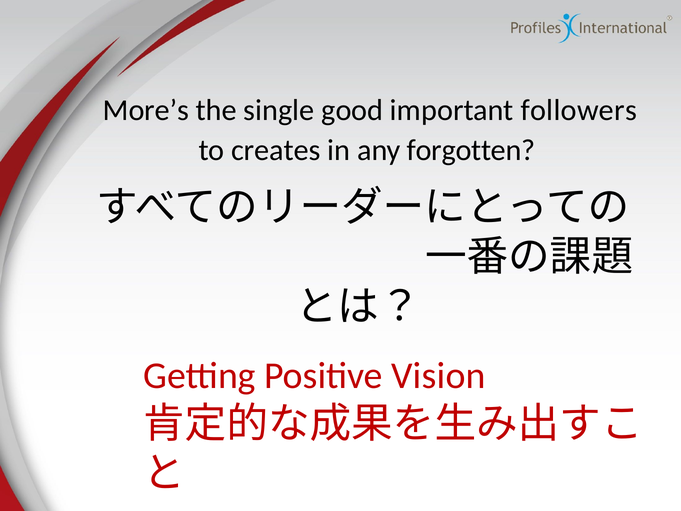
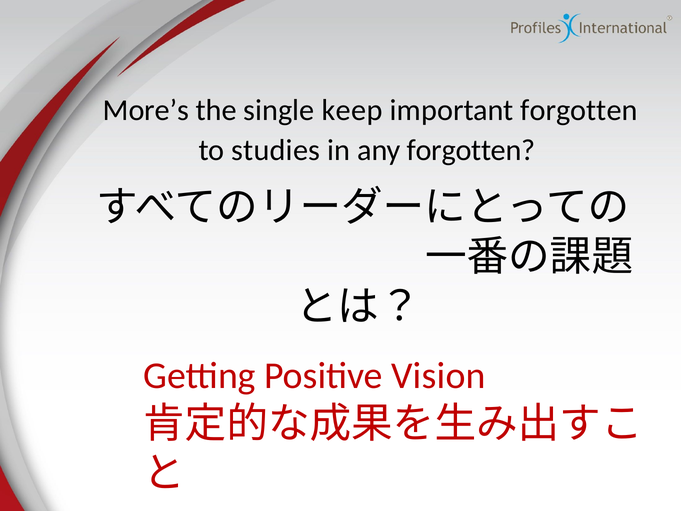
good: good -> keep
important followers: followers -> forgotten
creates: creates -> studies
